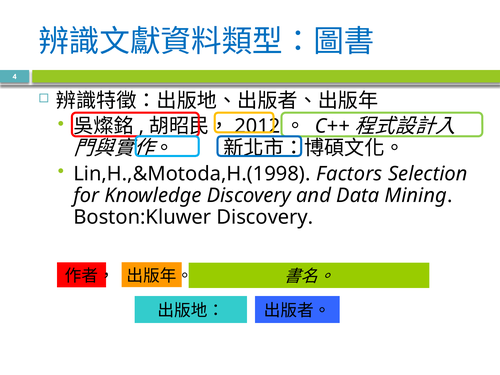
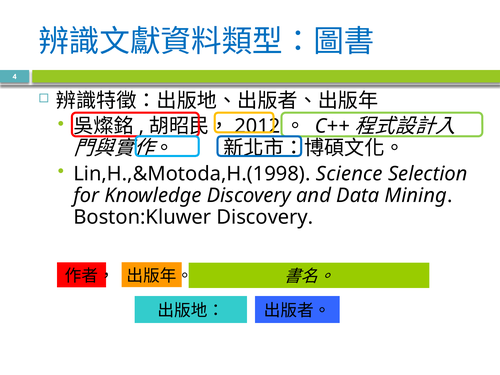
Factors: Factors -> Science
